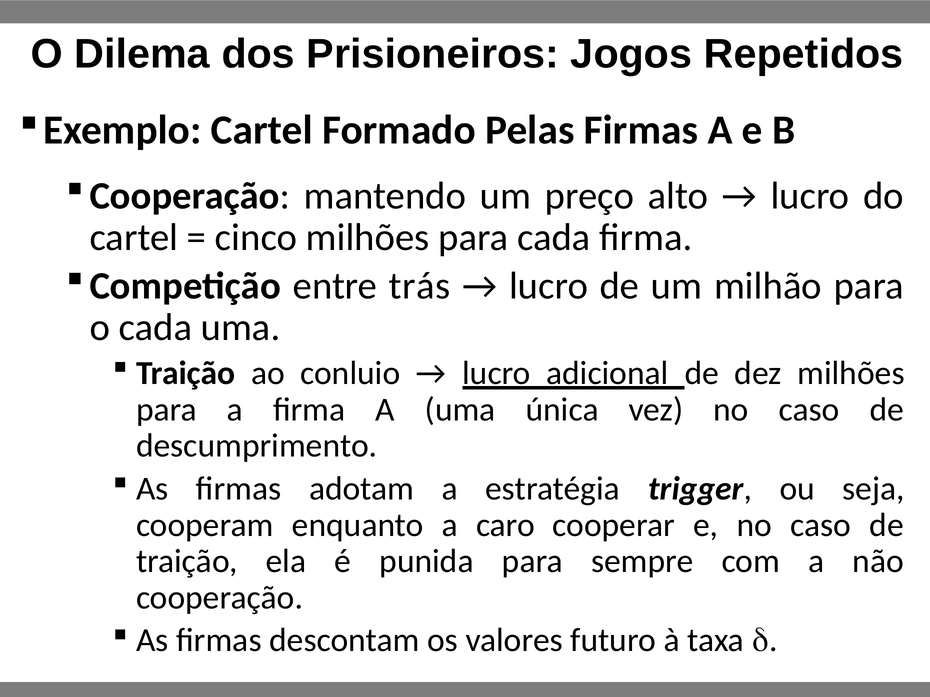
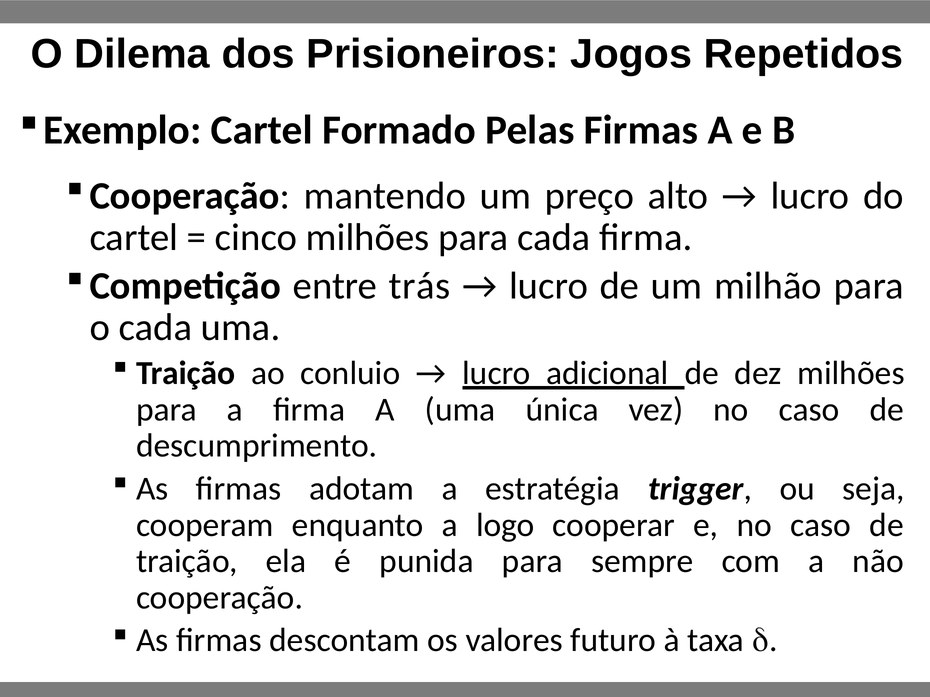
caro: caro -> logo
